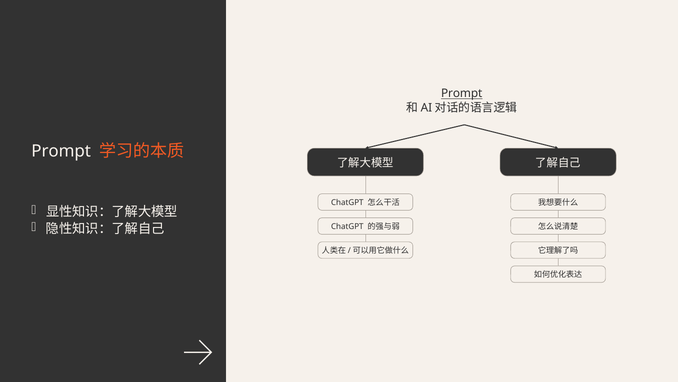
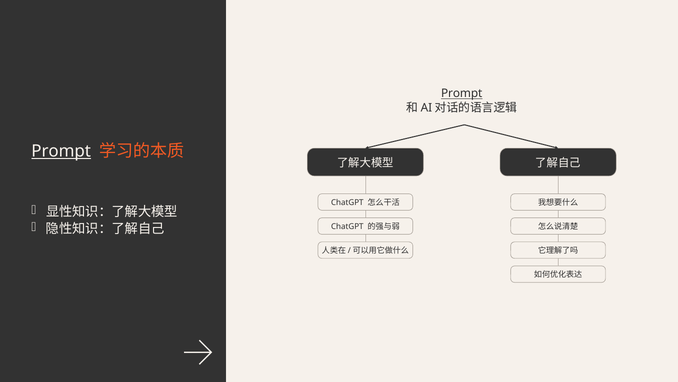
Prompt at (61, 151) underline: none -> present
